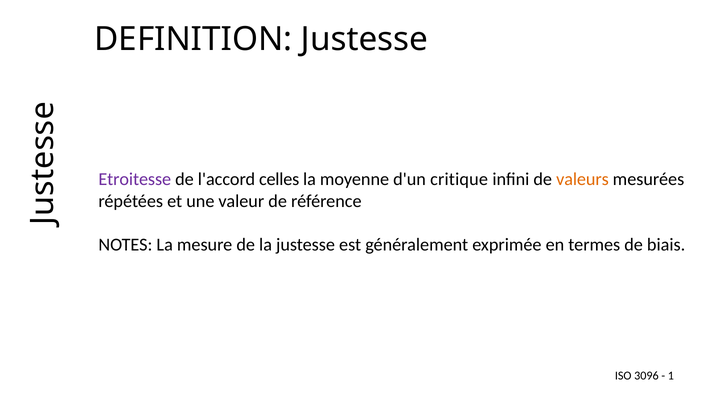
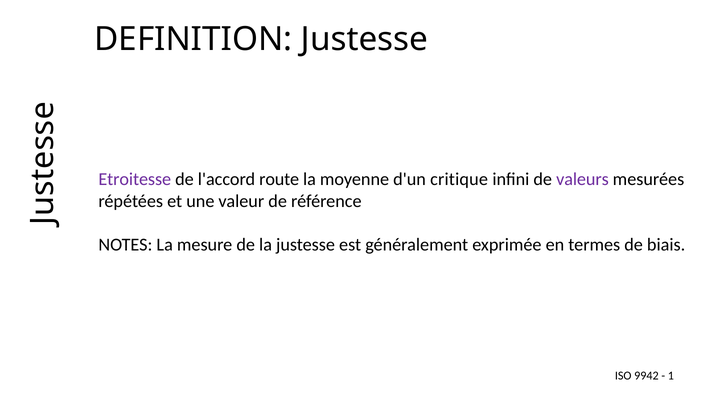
celles: celles -> route
valeurs colour: orange -> purple
3096: 3096 -> 9942
